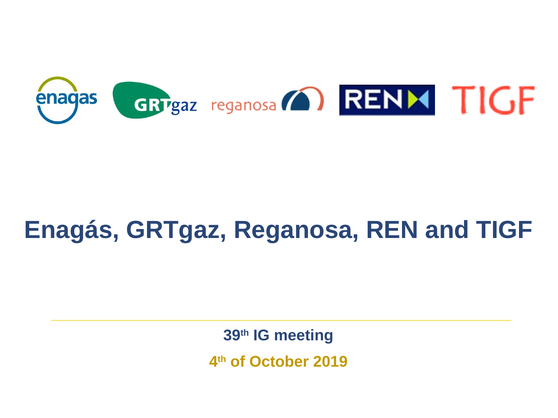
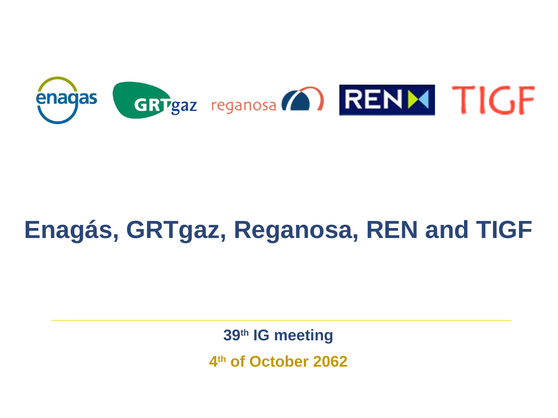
2019: 2019 -> 2062
